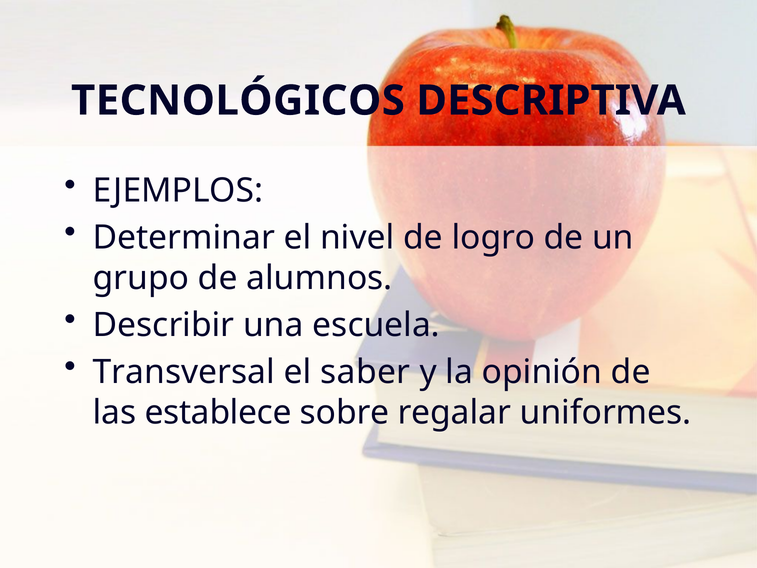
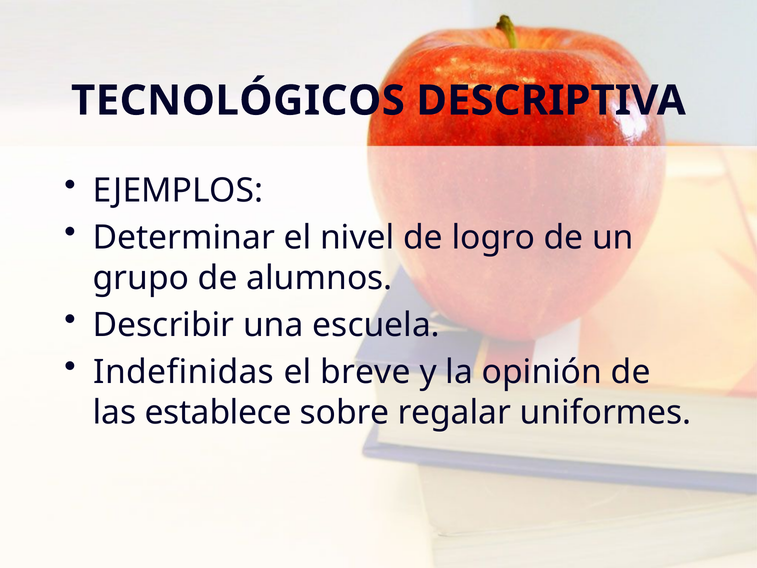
Transversal: Transversal -> Indefinidas
saber: saber -> breve
